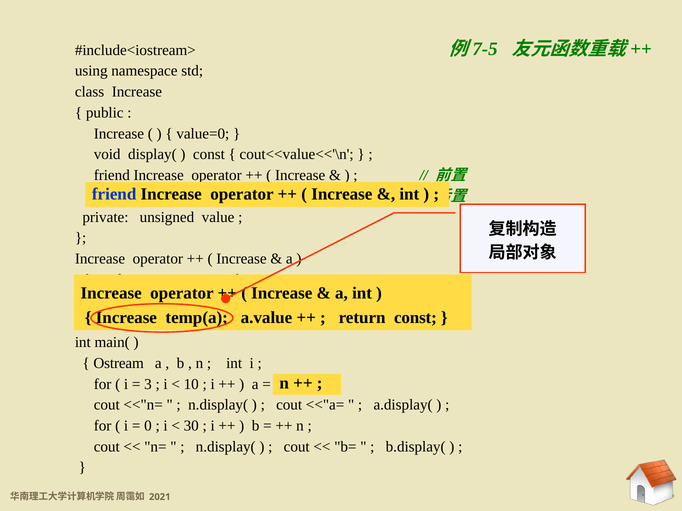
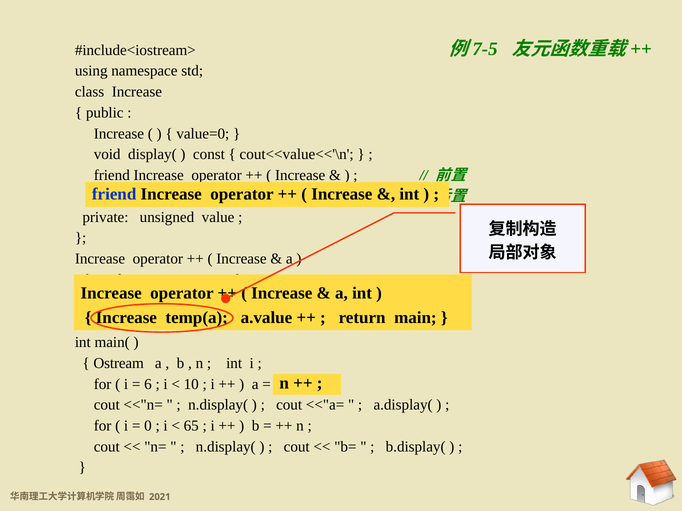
const at (415, 318): const -> main
3: 3 -> 6
30: 30 -> 65
